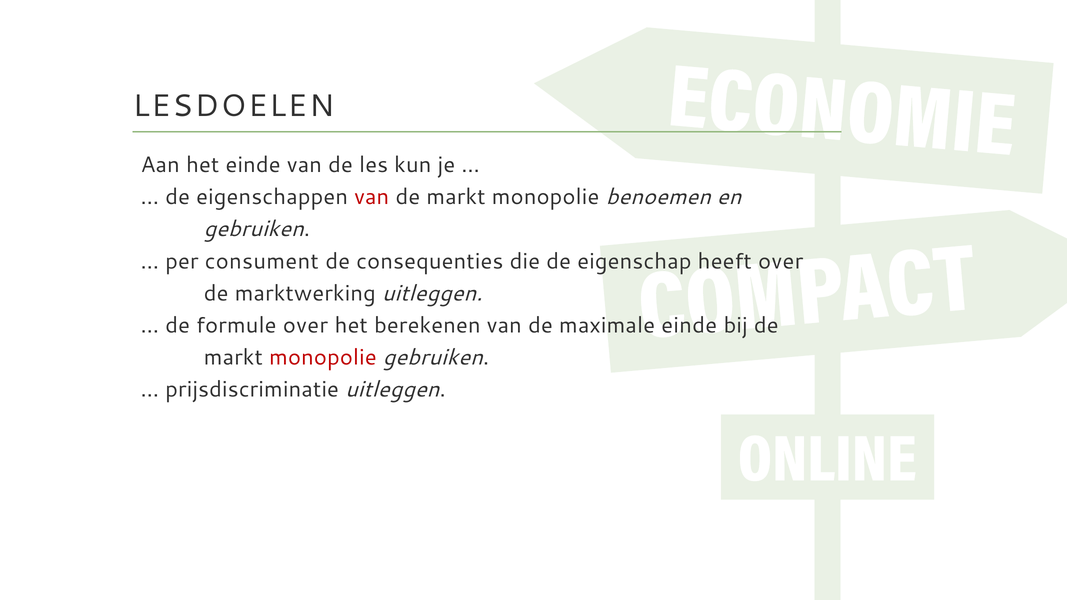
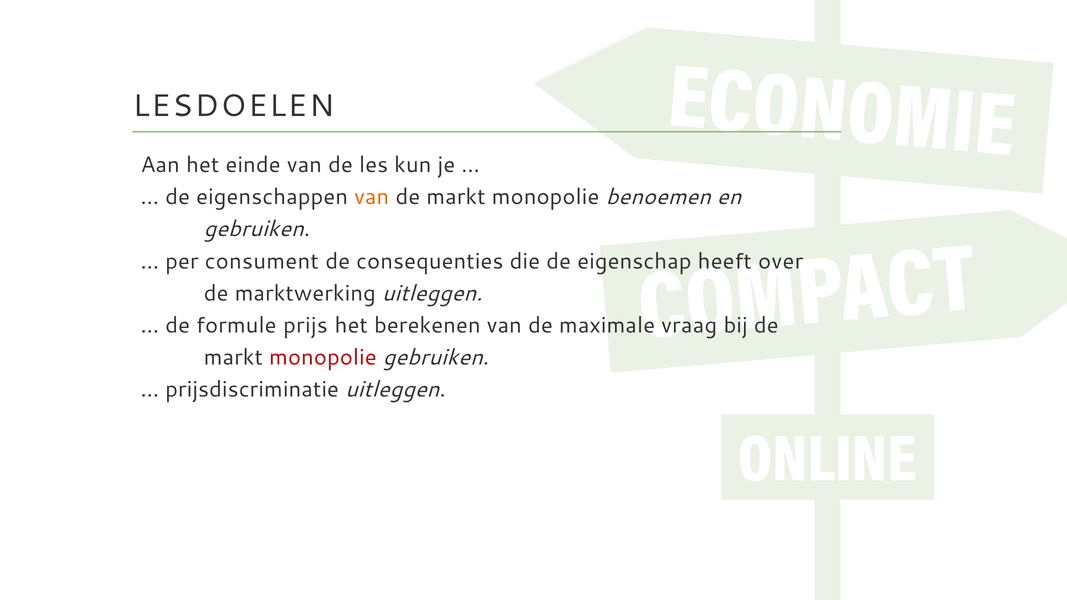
van at (372, 197) colour: red -> orange
formule over: over -> prijs
maximale einde: einde -> vraag
